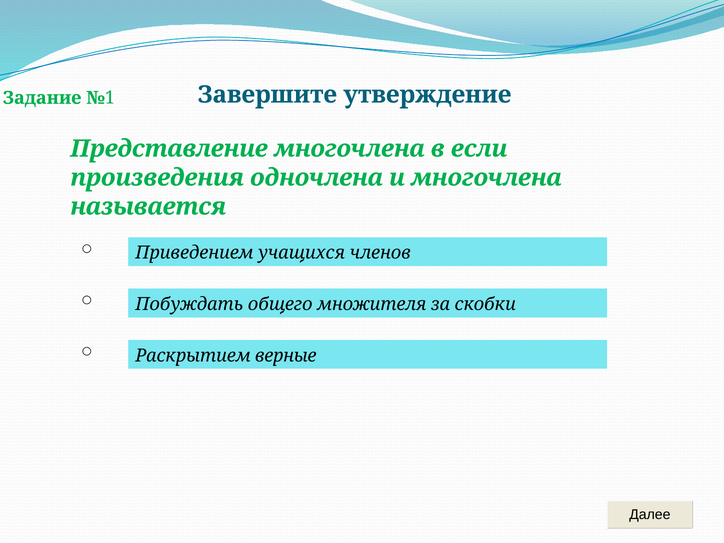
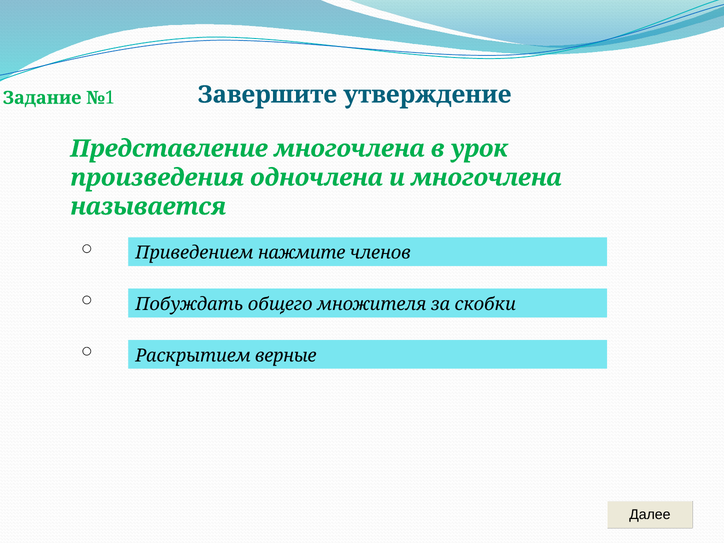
если: если -> урок
учащихся: учащихся -> нажмите
